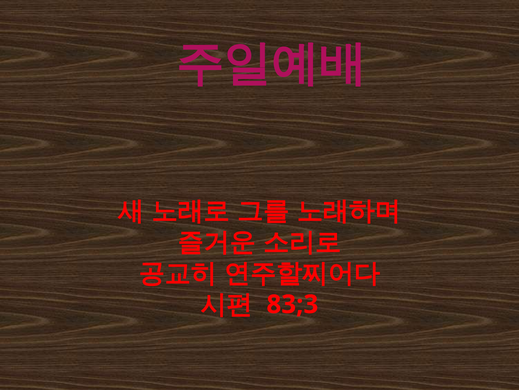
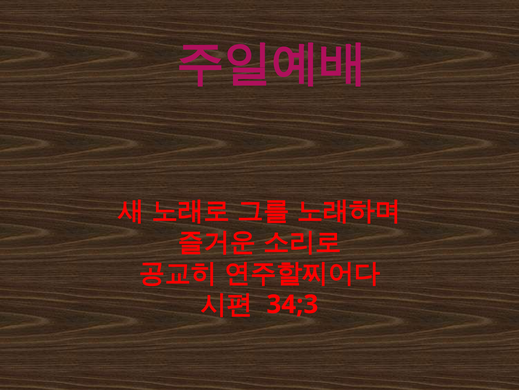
83;3: 83;3 -> 34;3
